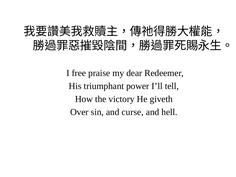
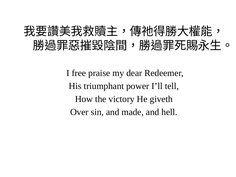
curse: curse -> made
